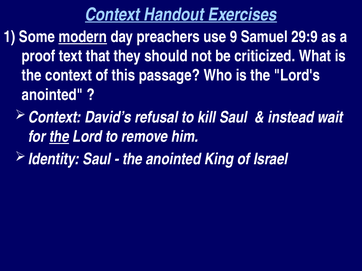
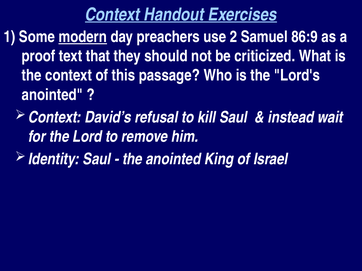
9: 9 -> 2
29:9: 29:9 -> 86:9
the at (59, 137) underline: present -> none
